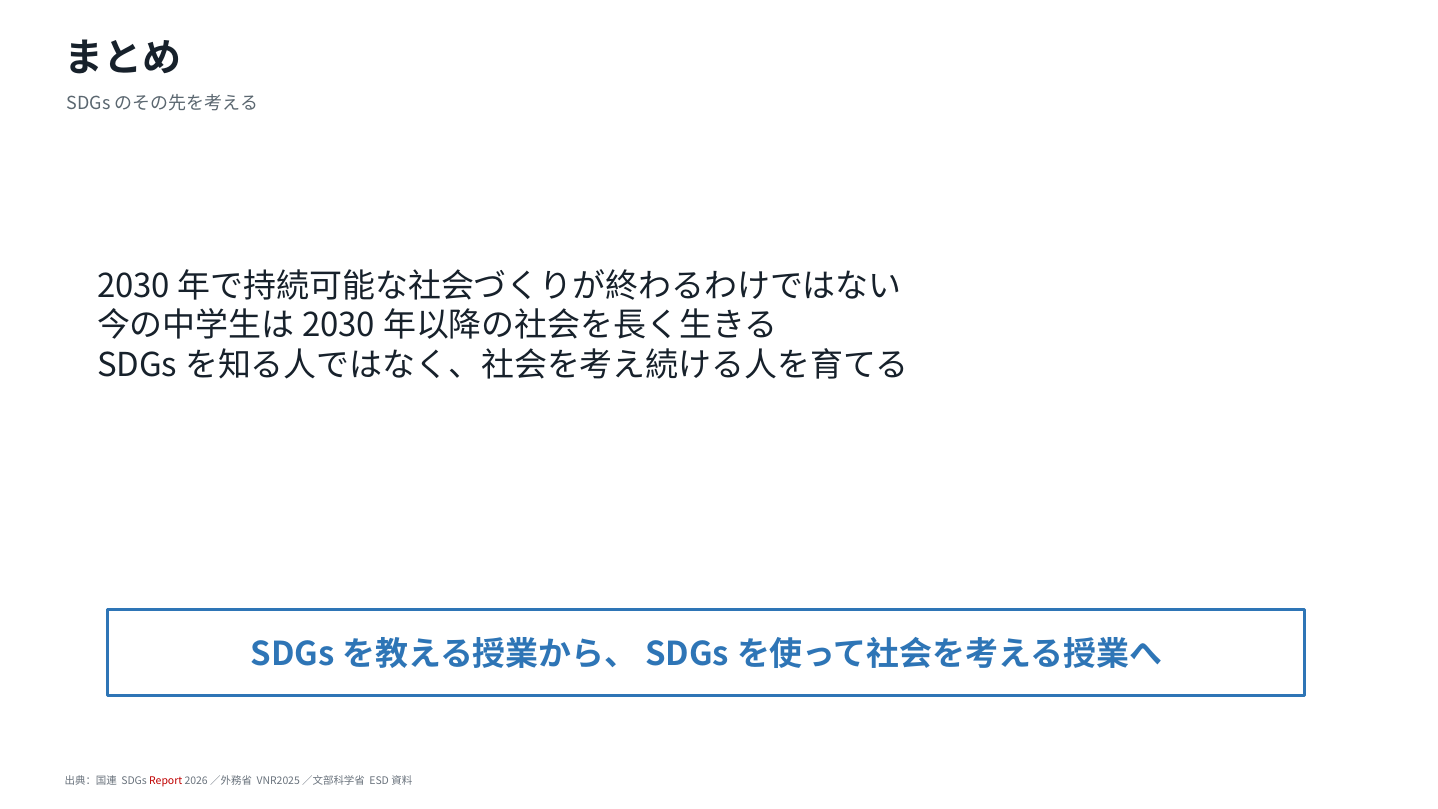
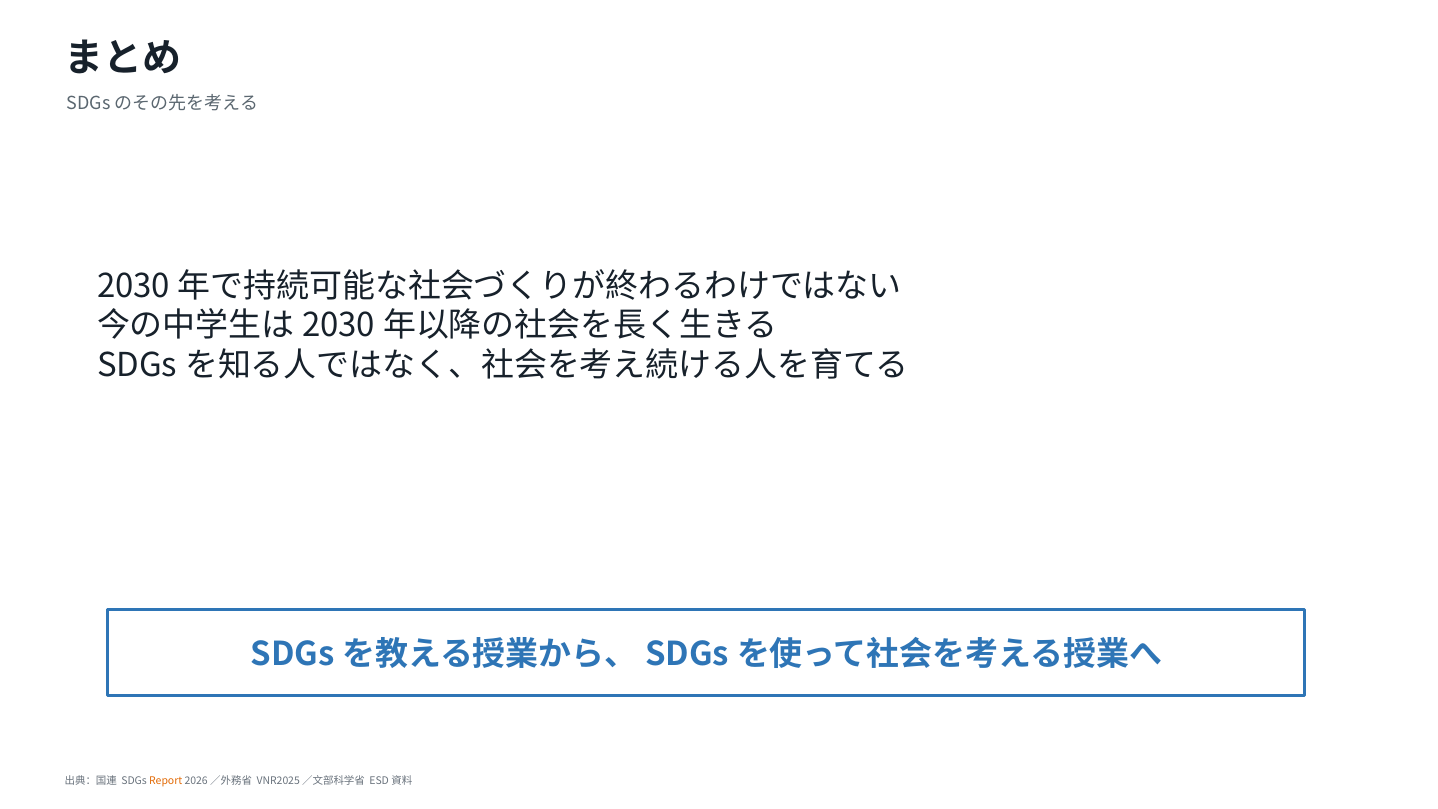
Report colour: red -> orange
